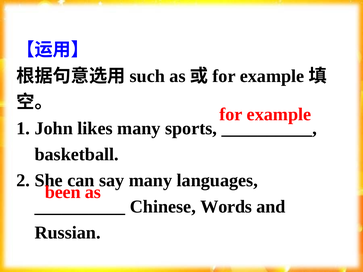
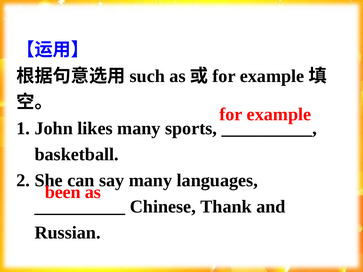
Words: Words -> Thank
